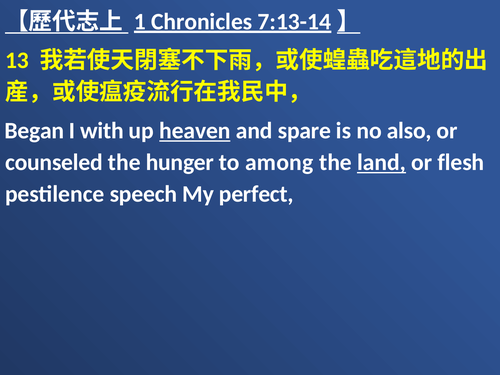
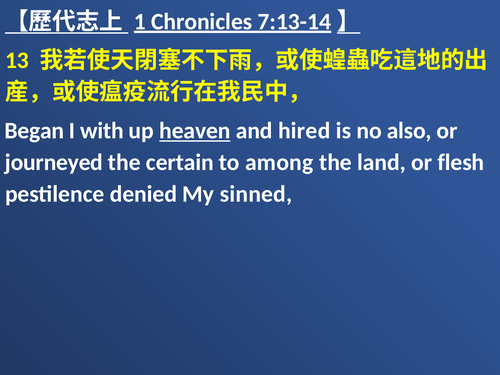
spare: spare -> hired
counseled: counseled -> journeyed
hunger: hunger -> certain
land underline: present -> none
speech: speech -> denied
perfect: perfect -> sinned
